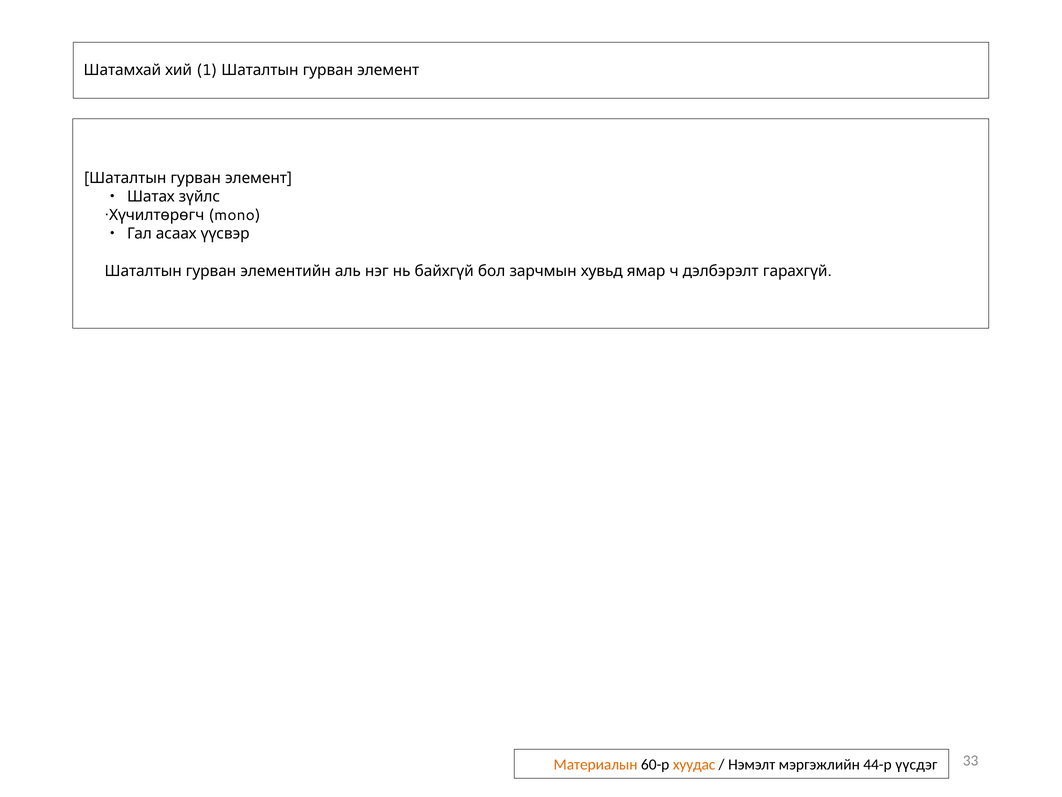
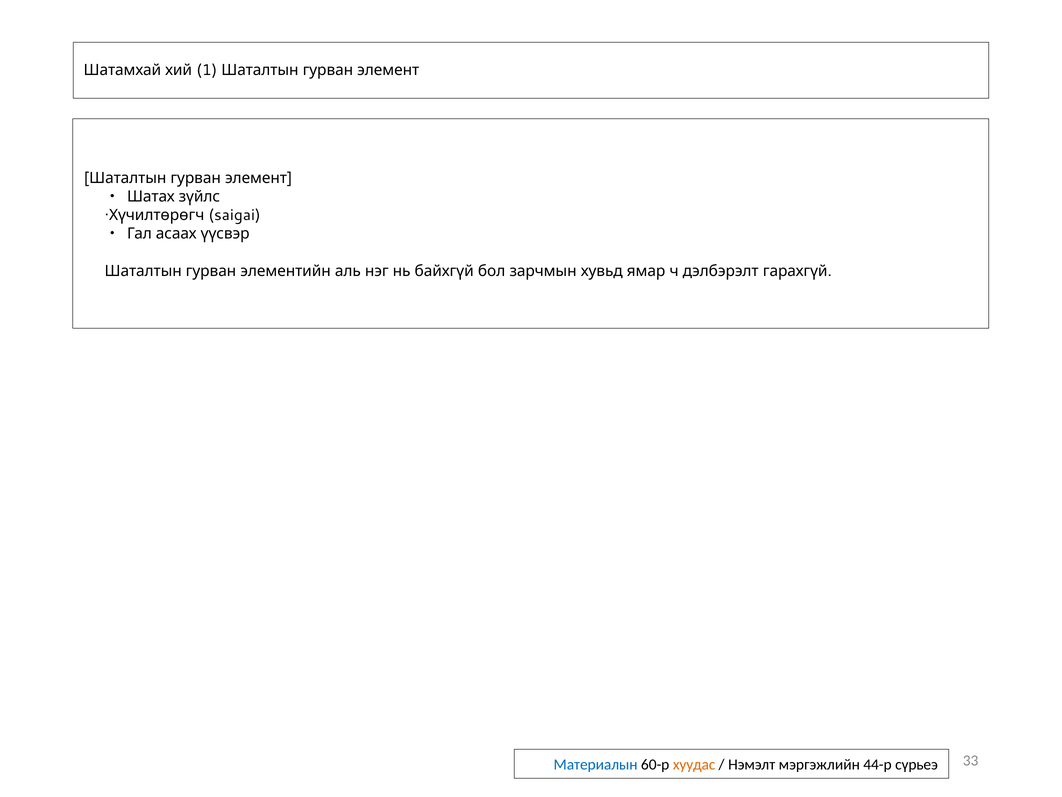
mono: mono -> saigai
Материалын colour: orange -> blue
үүсдэг: үүсдэг -> сүрьеэ
